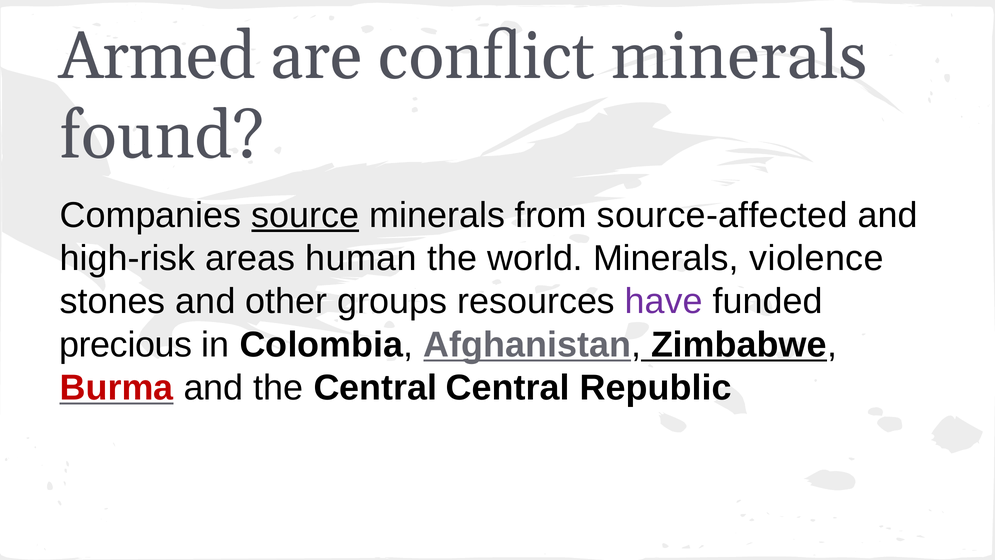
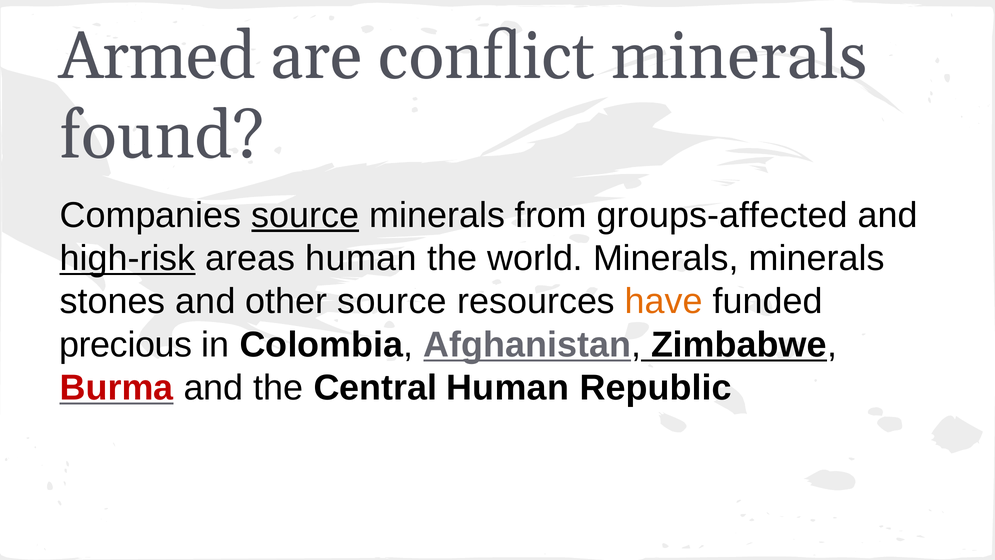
source-affected: source-affected -> groups-affected
high-risk underline: none -> present
Minerals violence: violence -> minerals
other groups: groups -> source
have colour: purple -> orange
Central Central: Central -> Human
